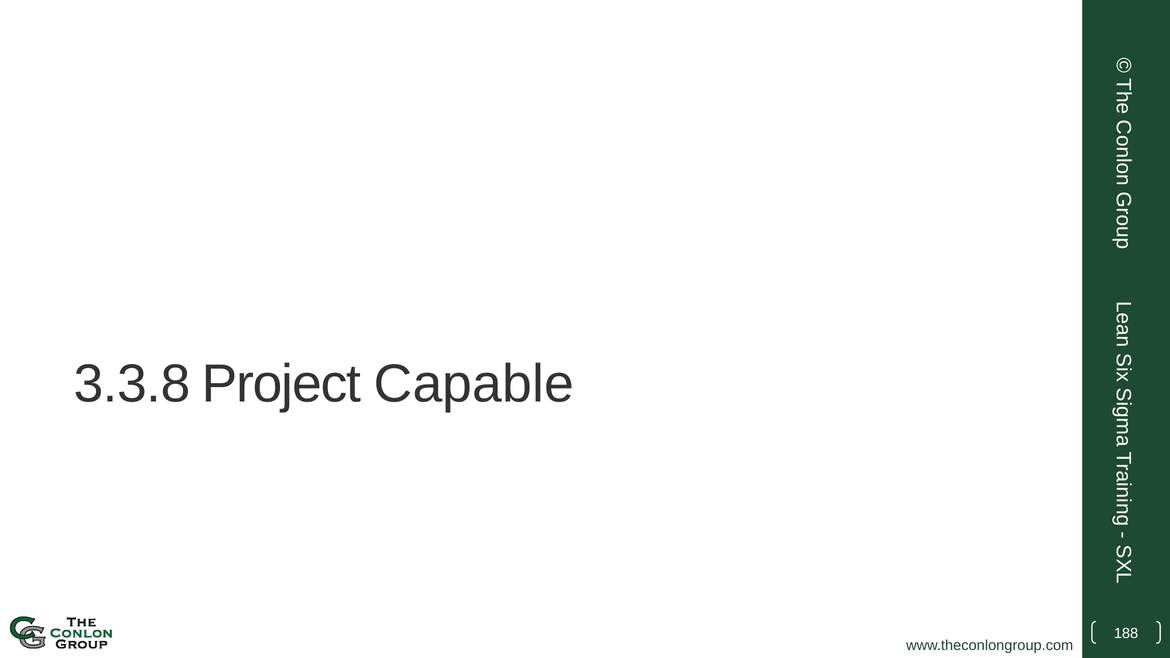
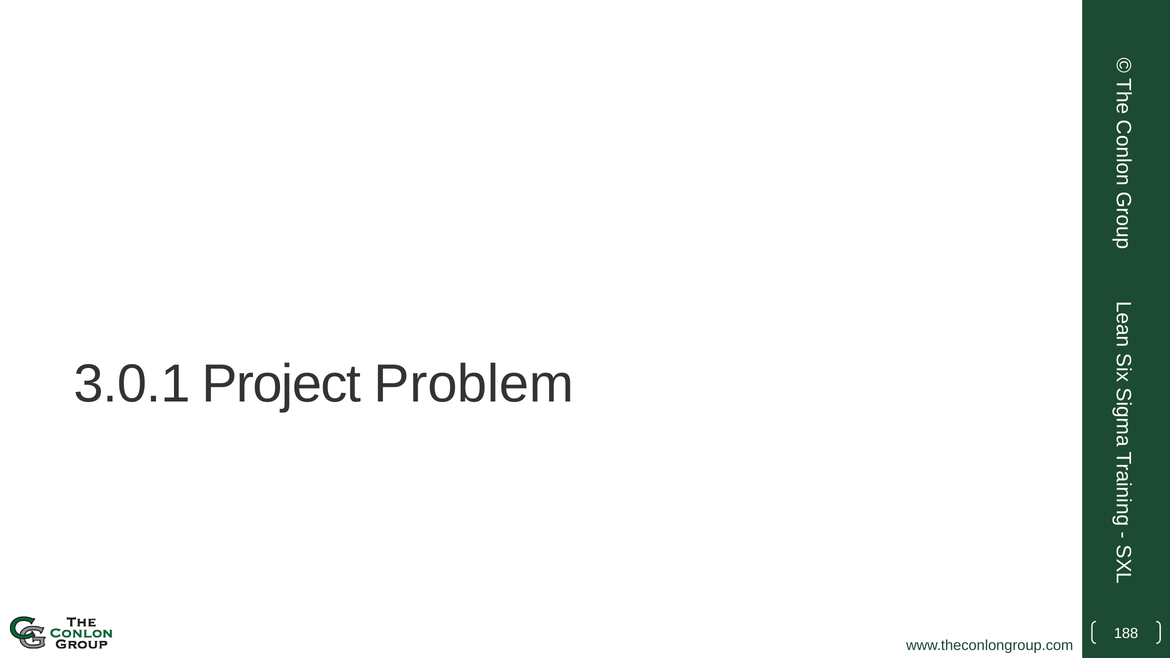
3.3.8: 3.3.8 -> 3.0.1
Capable: Capable -> Problem
